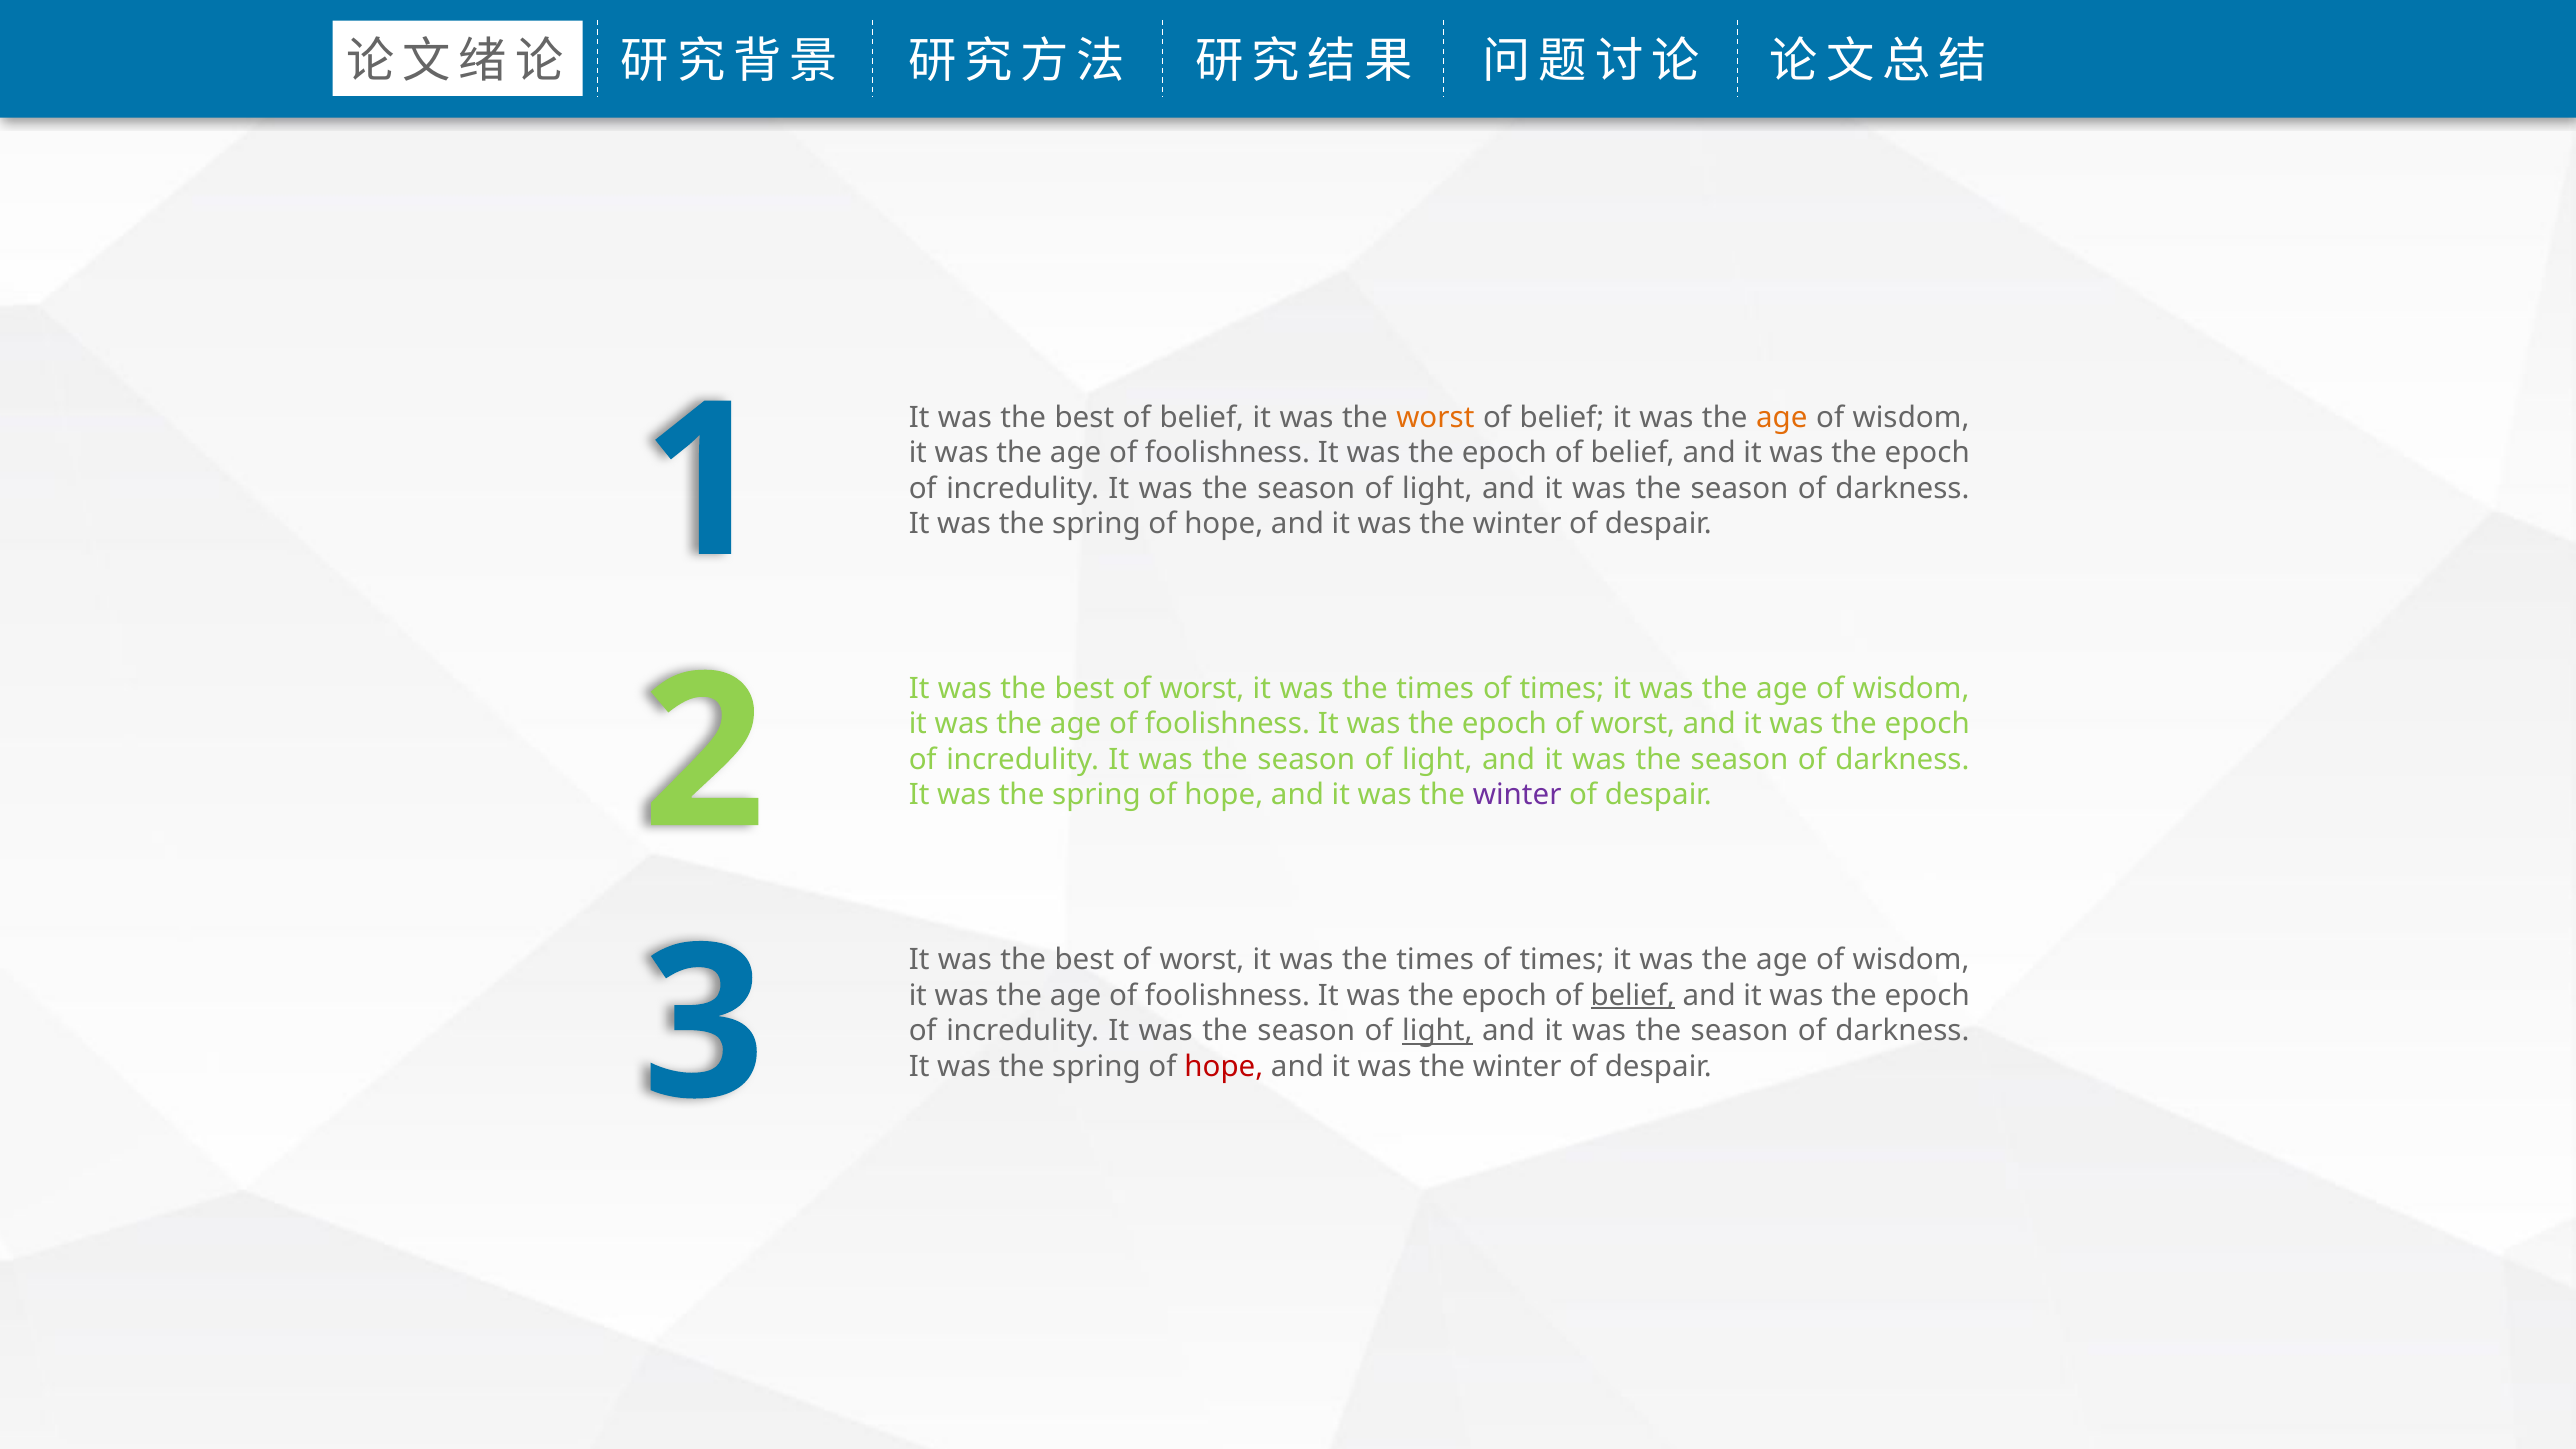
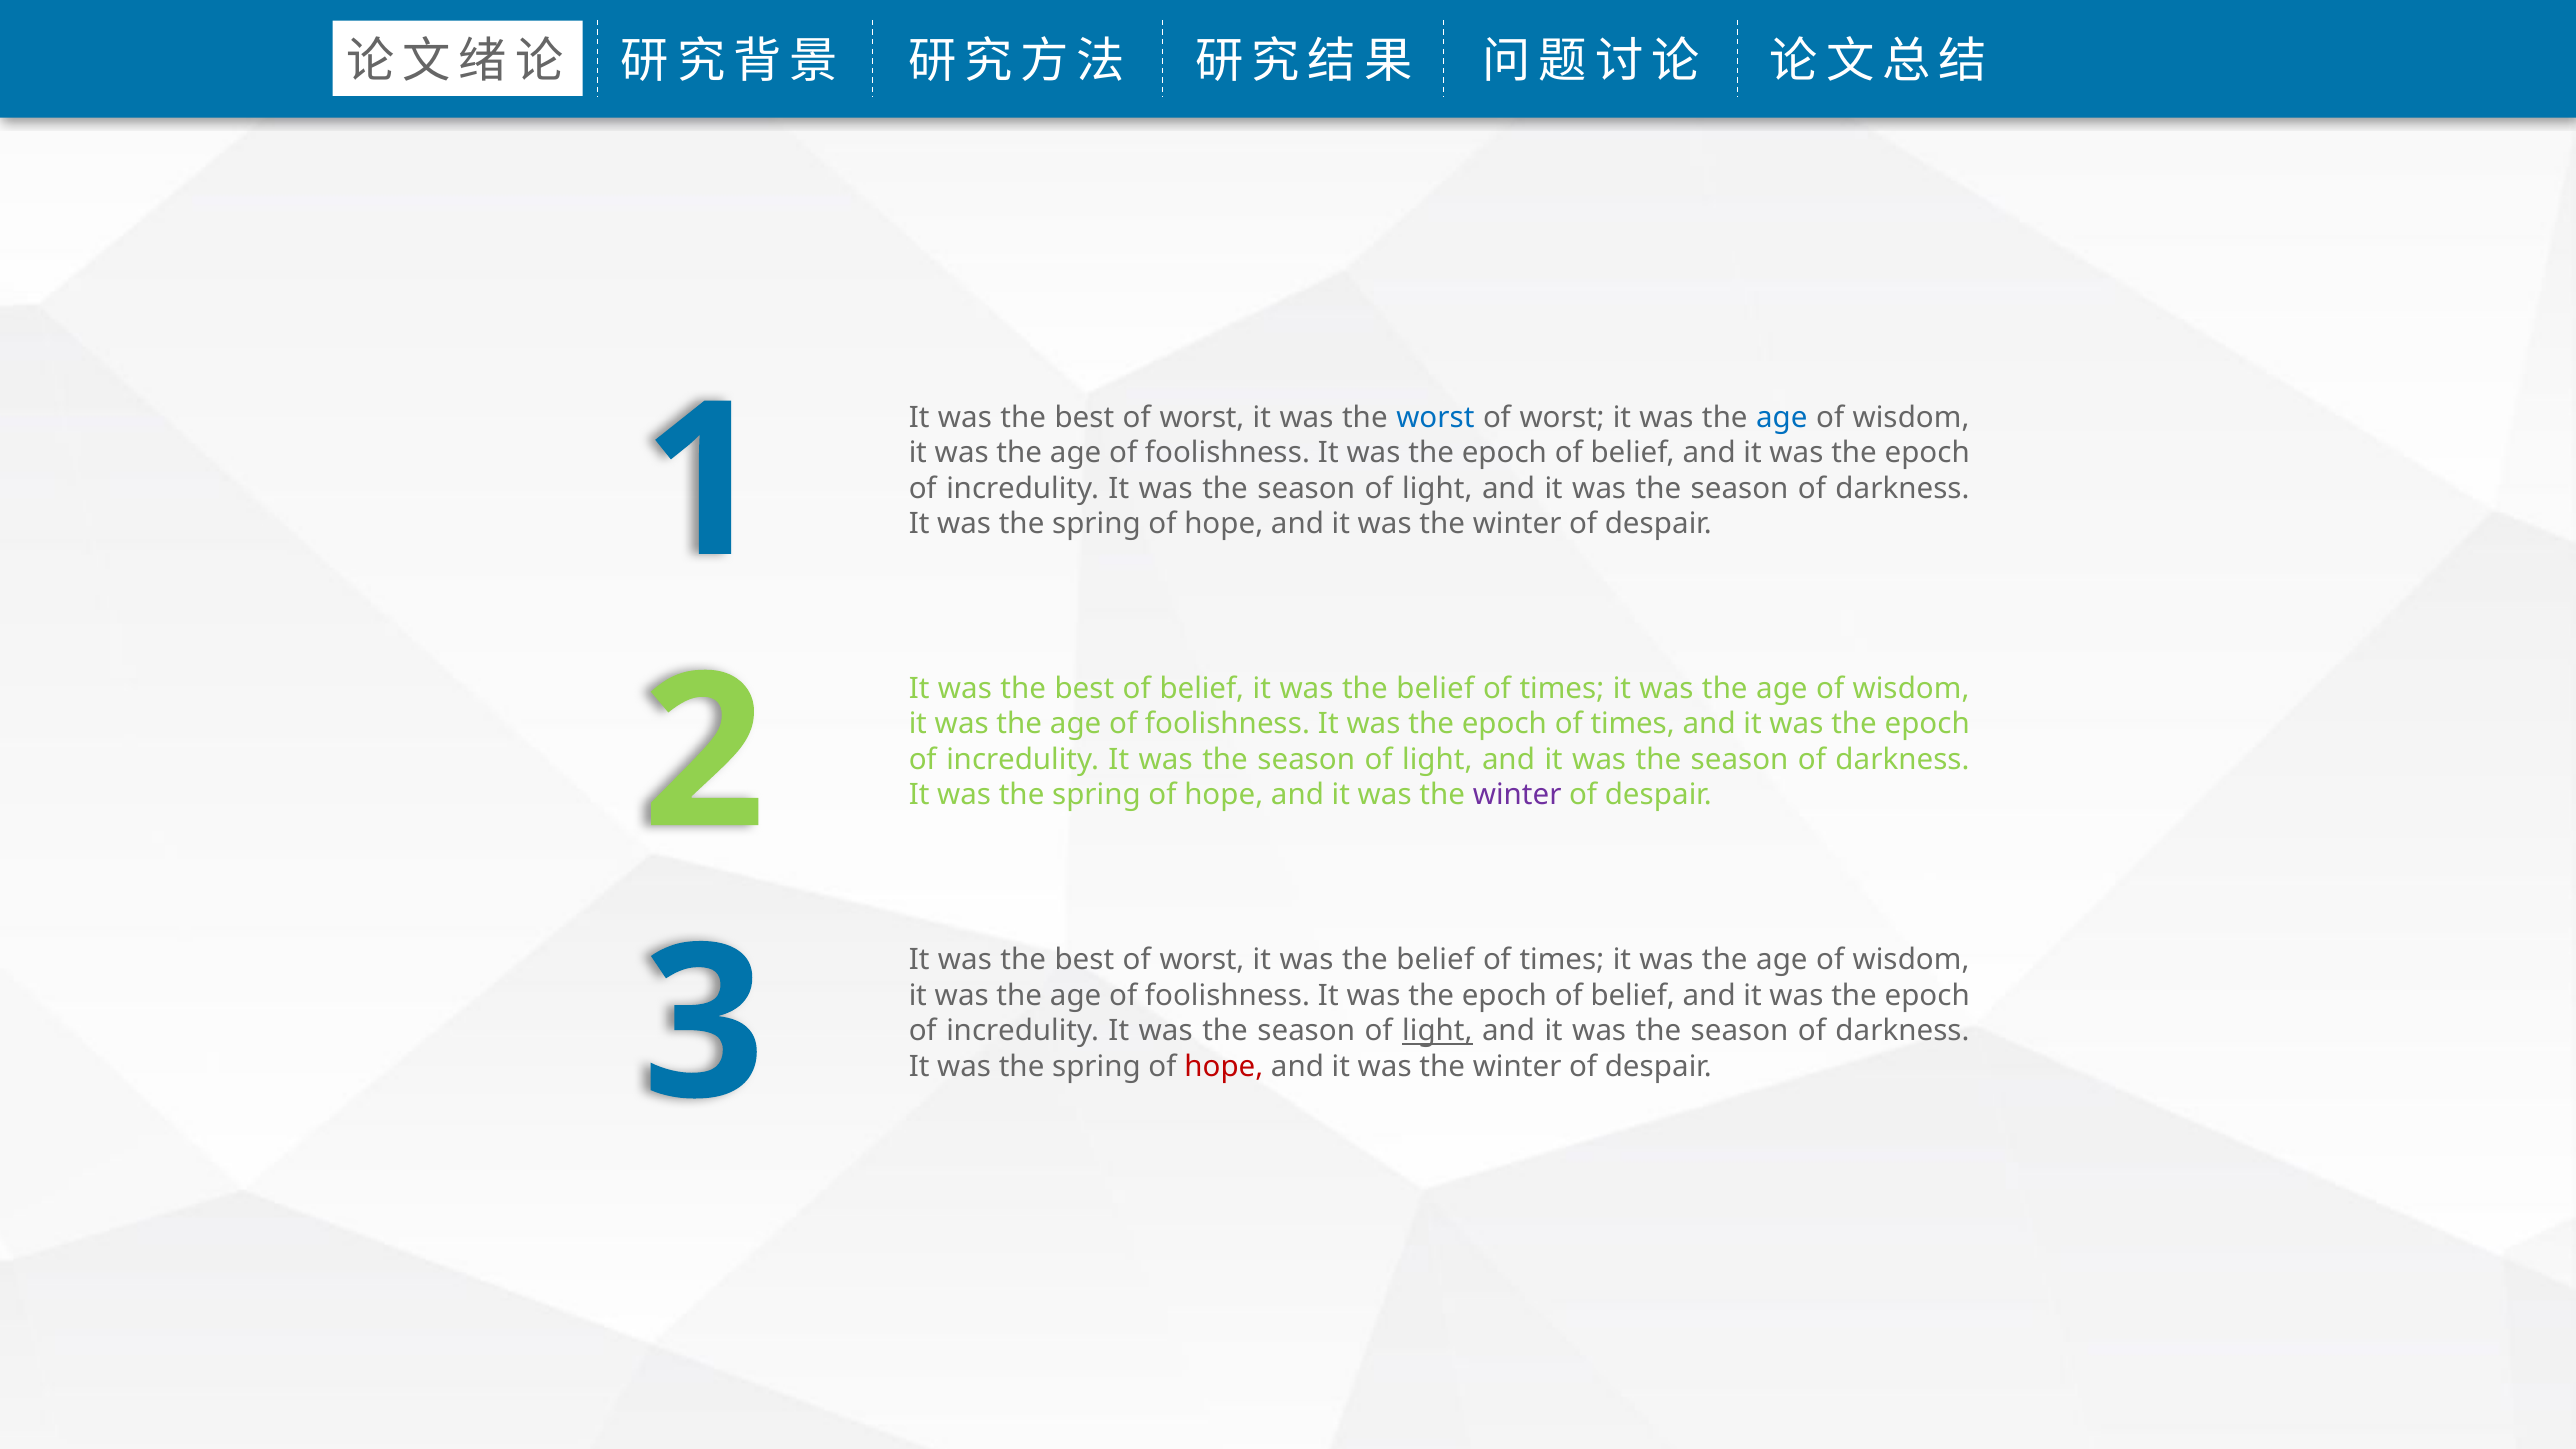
belief at (1202, 417): belief -> worst
worst at (1435, 417) colour: orange -> blue
belief at (1562, 417): belief -> worst
age at (1782, 417) colour: orange -> blue
worst at (1202, 689): worst -> belief
times at (1435, 689): times -> belief
epoch of worst: worst -> times
times at (1435, 960): times -> belief
belief at (1633, 996) underline: present -> none
